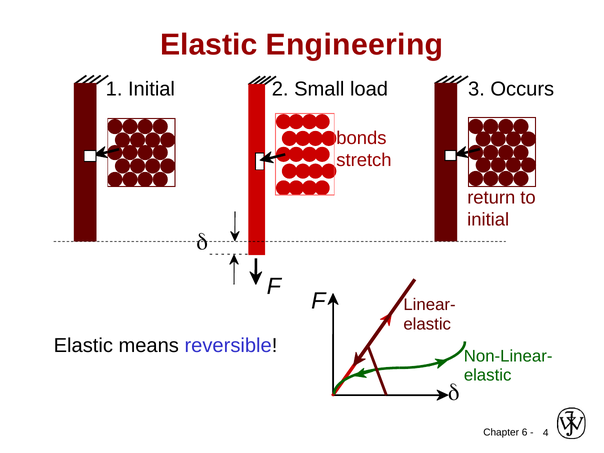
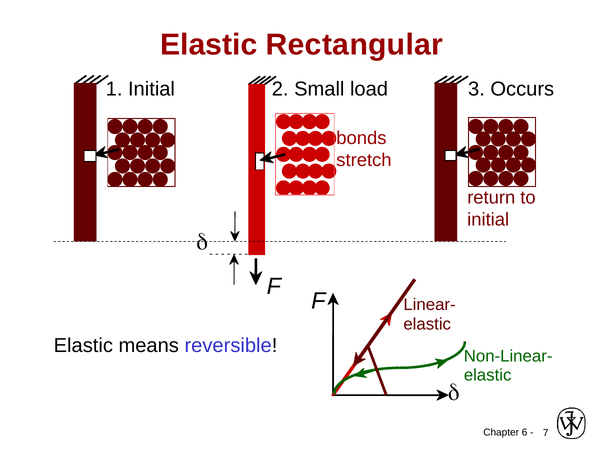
Engineering: Engineering -> Rectangular
4: 4 -> 7
